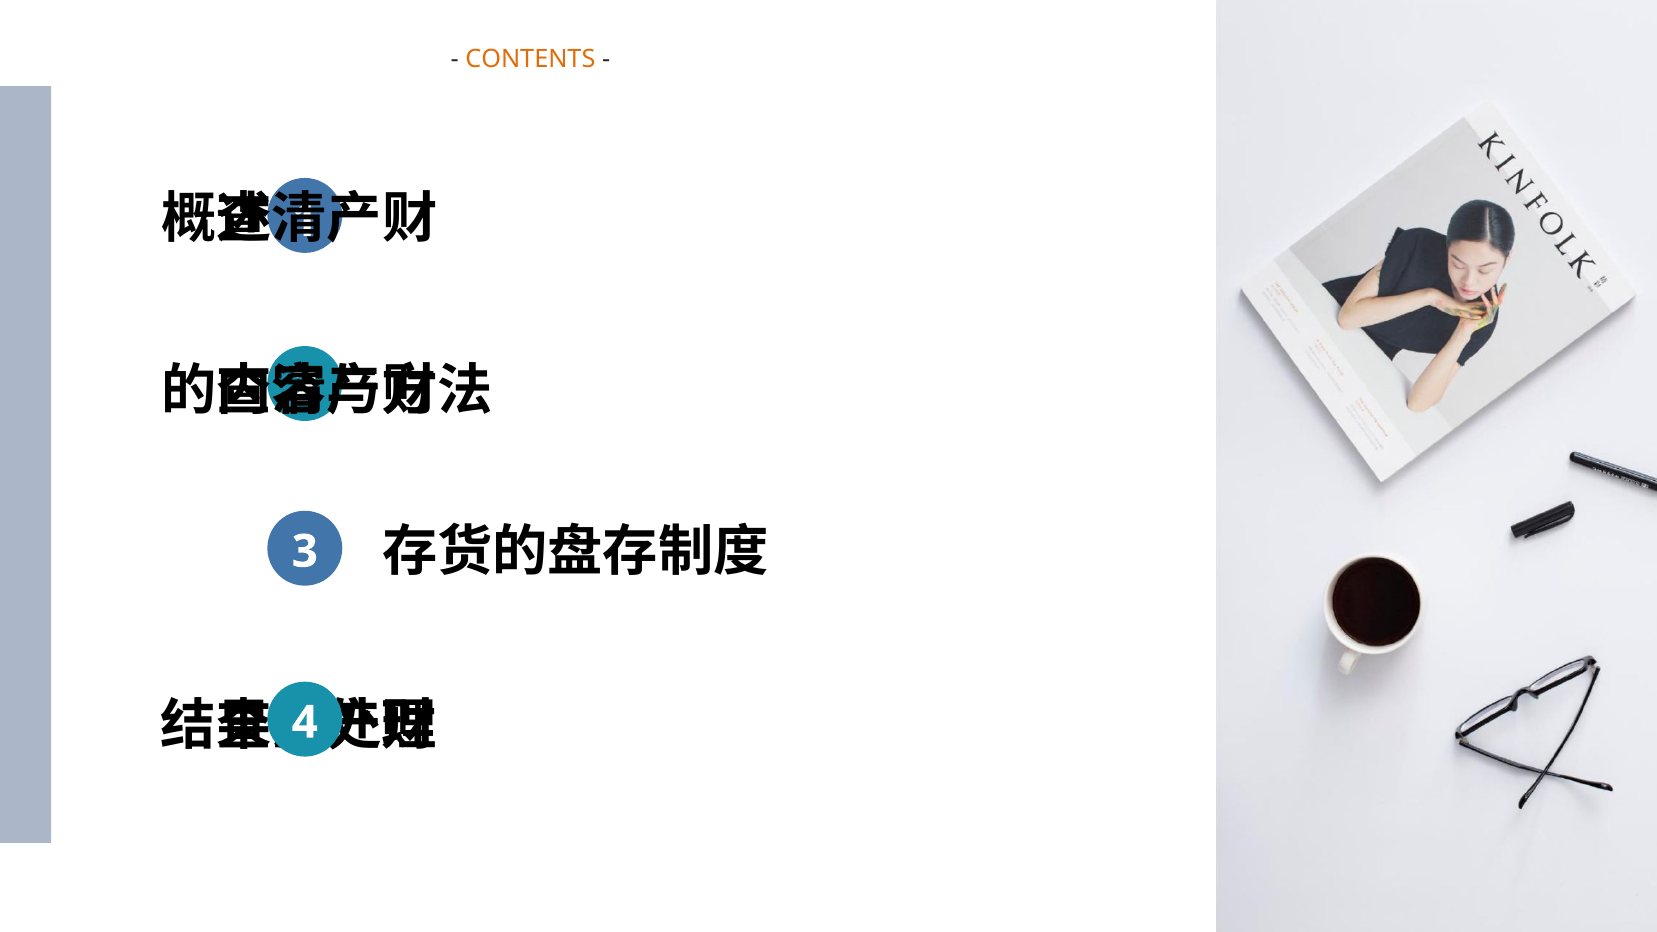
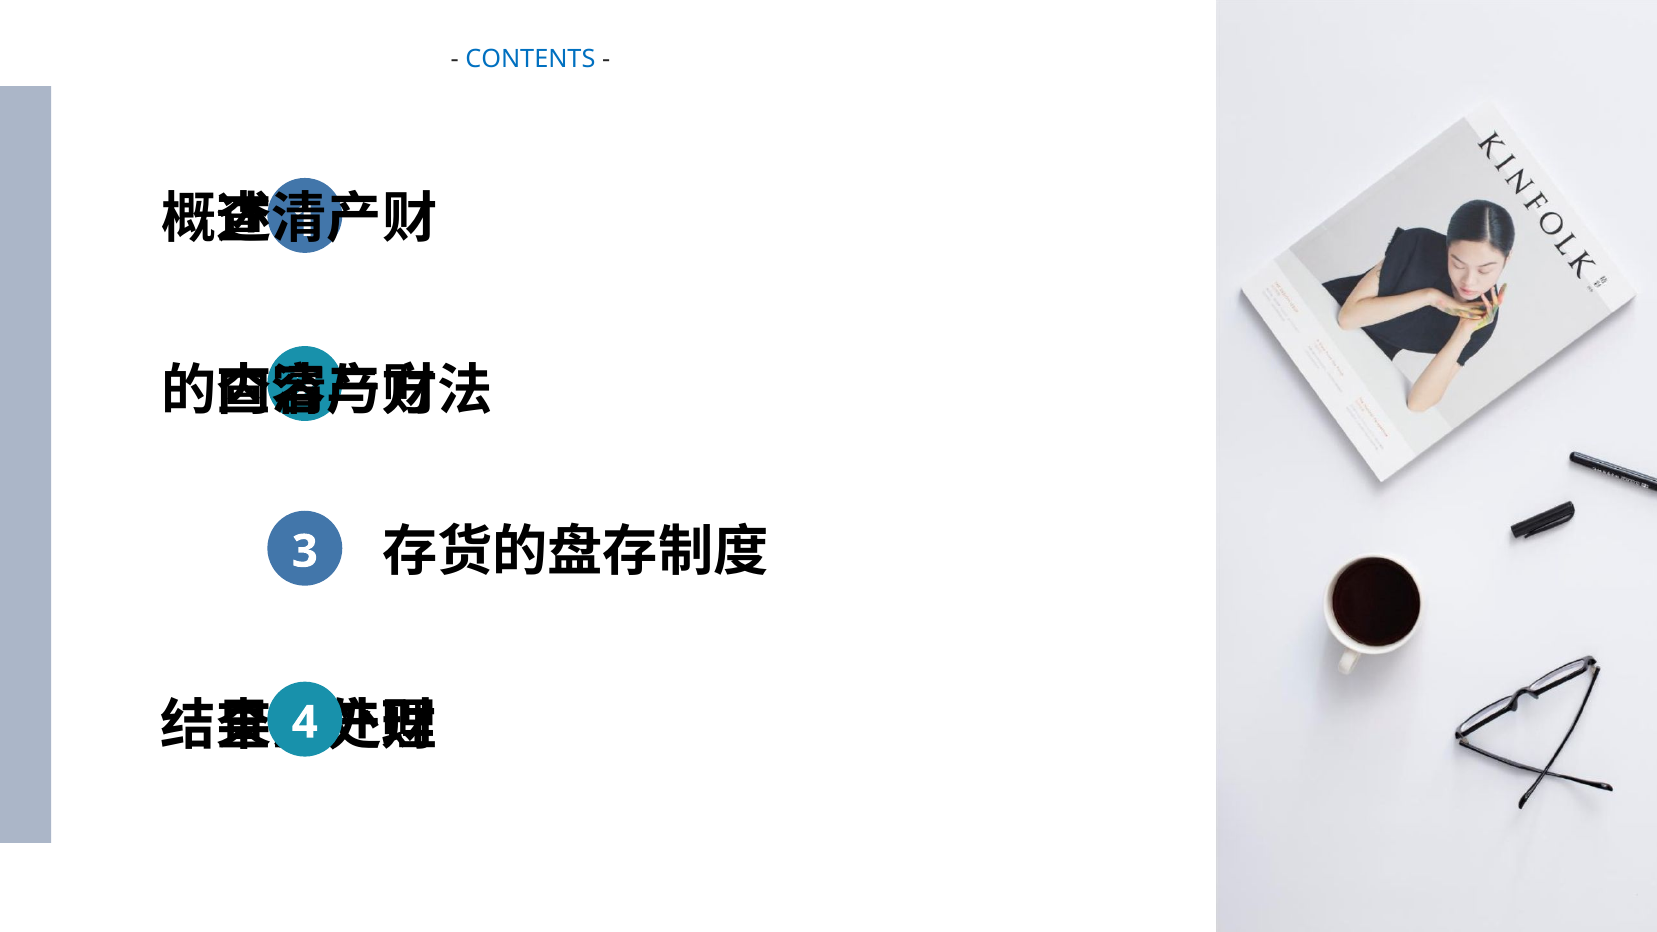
CONTENTS colour: orange -> blue
